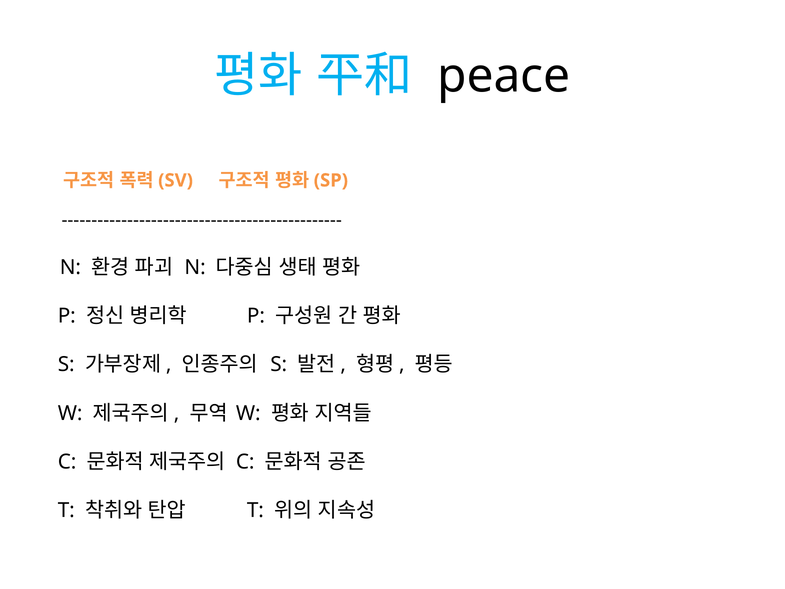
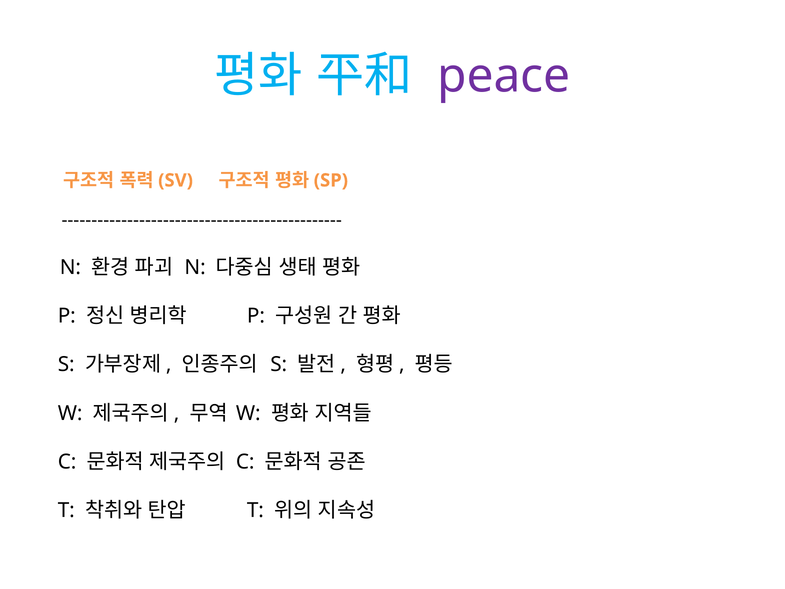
peace colour: black -> purple
